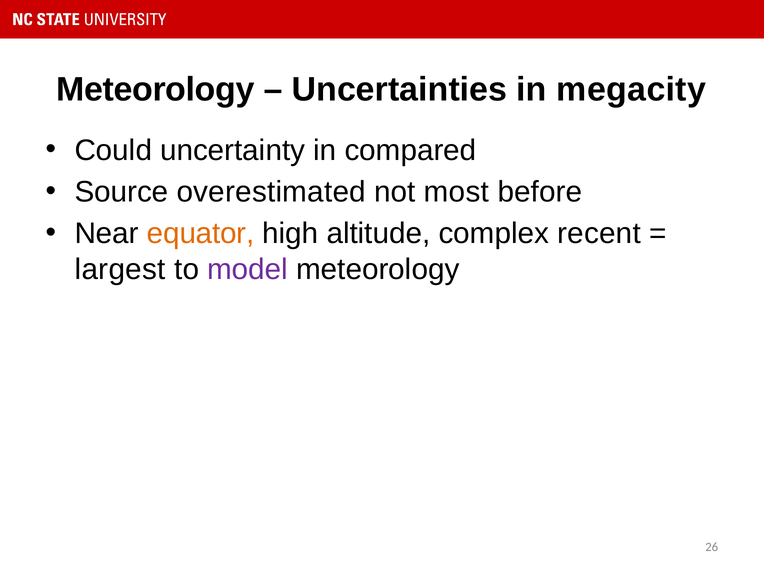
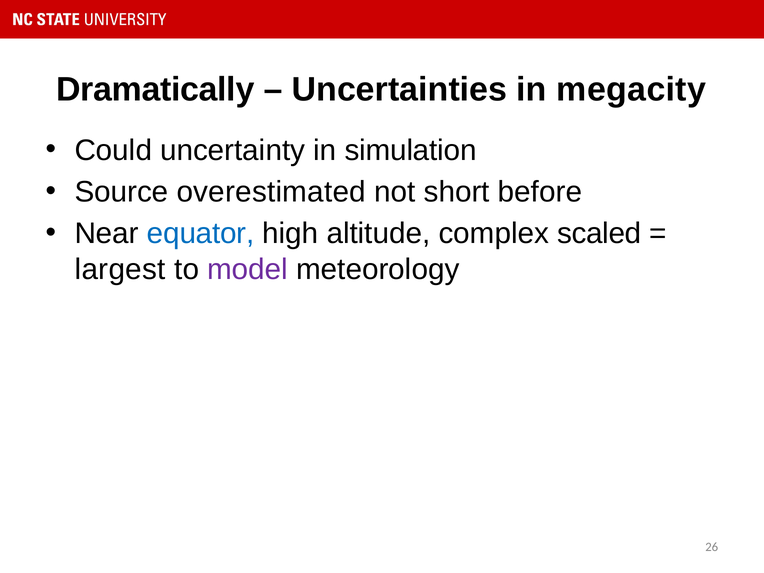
Meteorology at (155, 89): Meteorology -> Dramatically
compared: compared -> simulation
most: most -> short
equator colour: orange -> blue
recent: recent -> scaled
